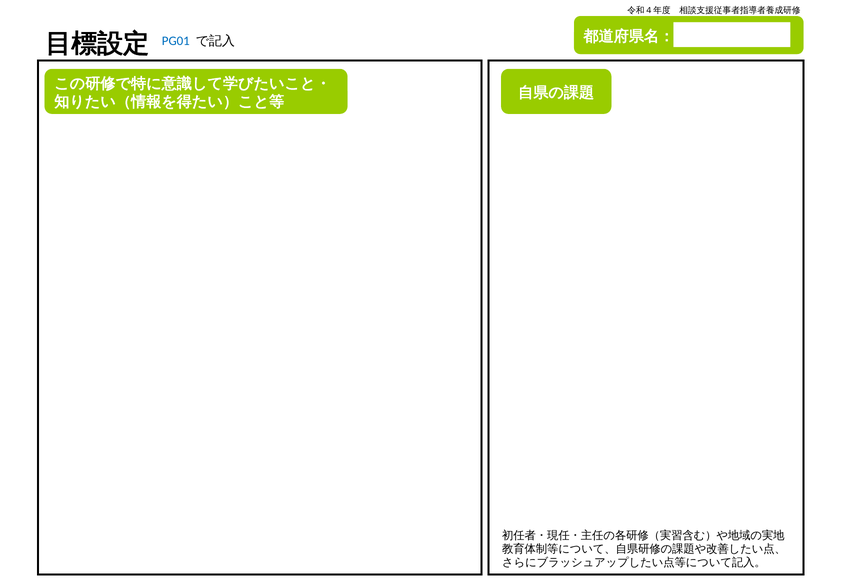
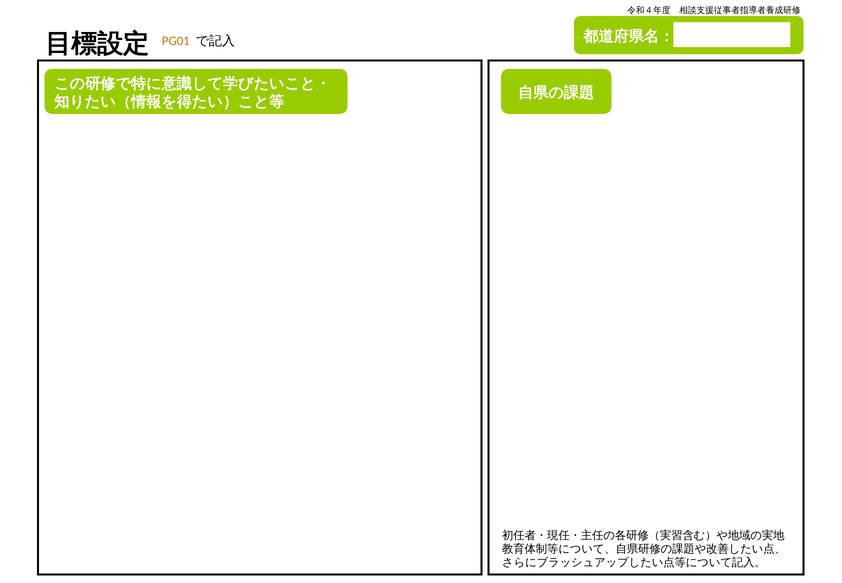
PG01 colour: blue -> orange
